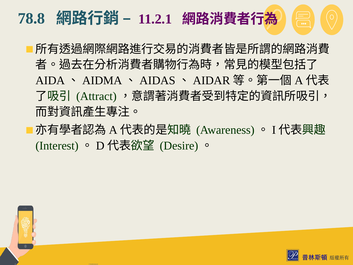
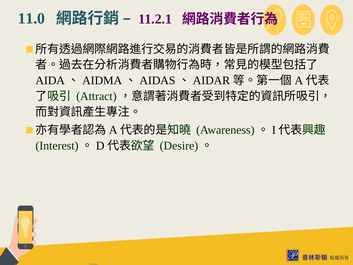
78.8: 78.8 -> 11.0
